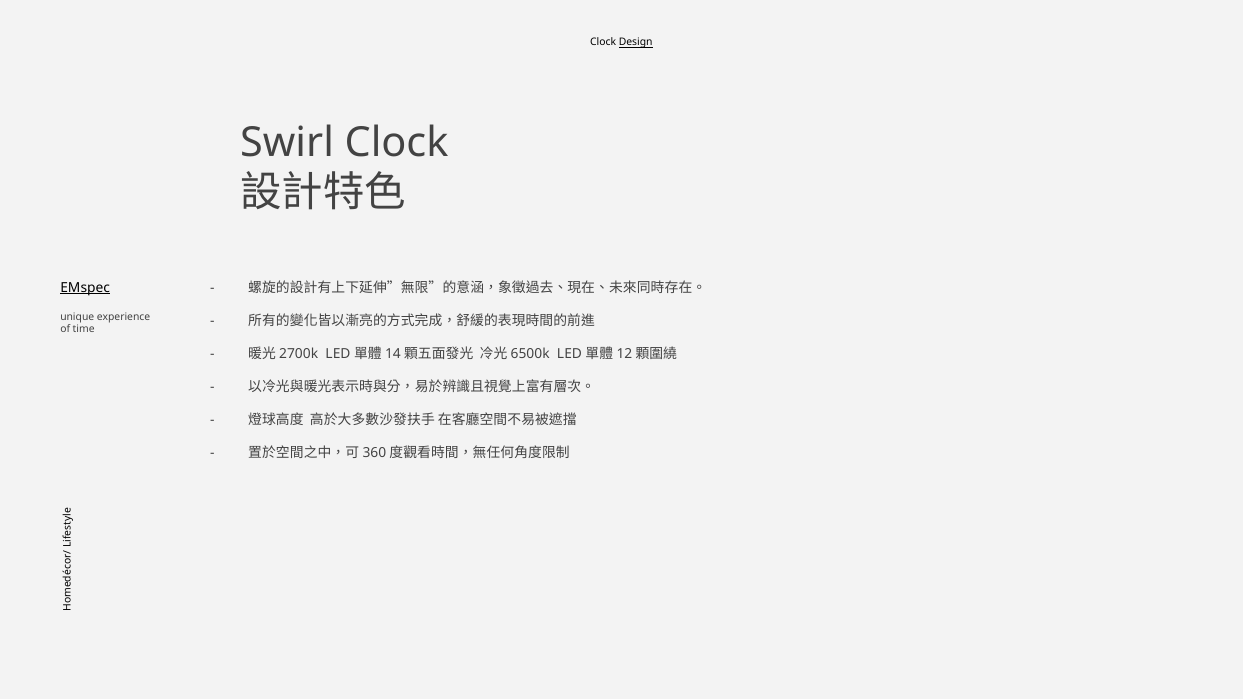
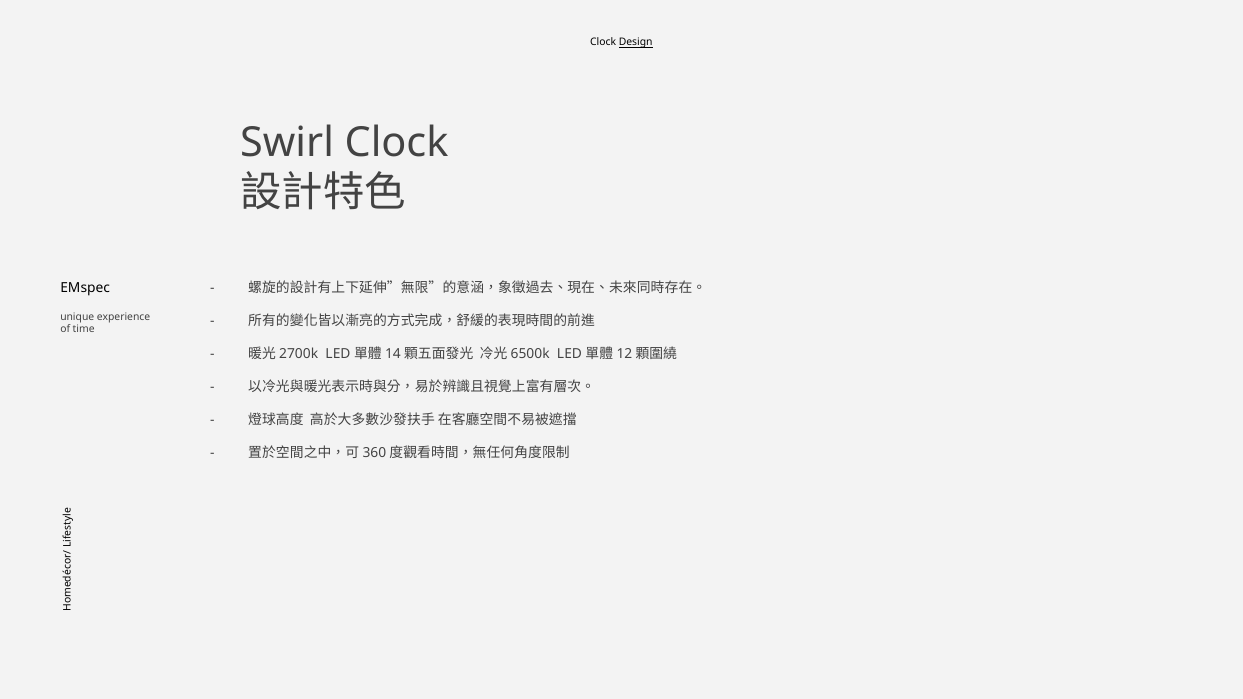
EMspec underline: present -> none
